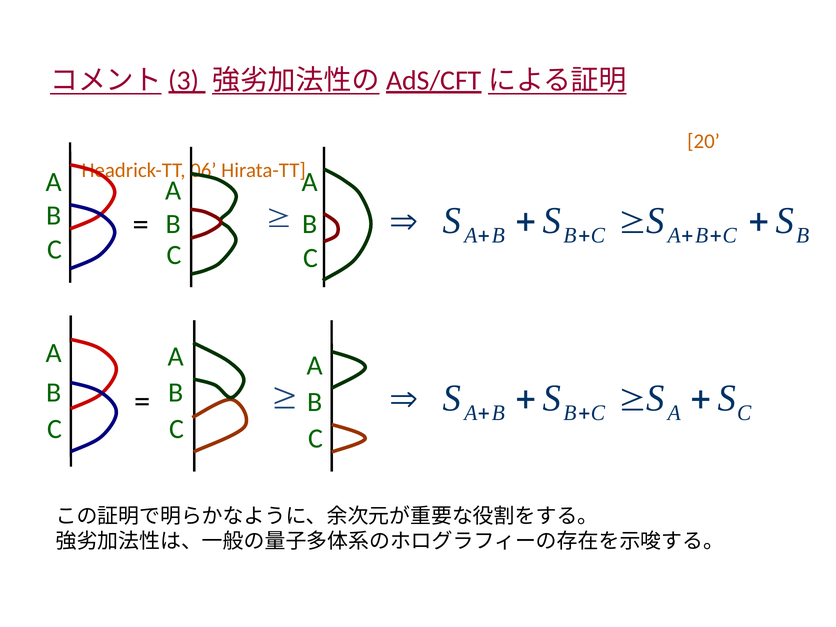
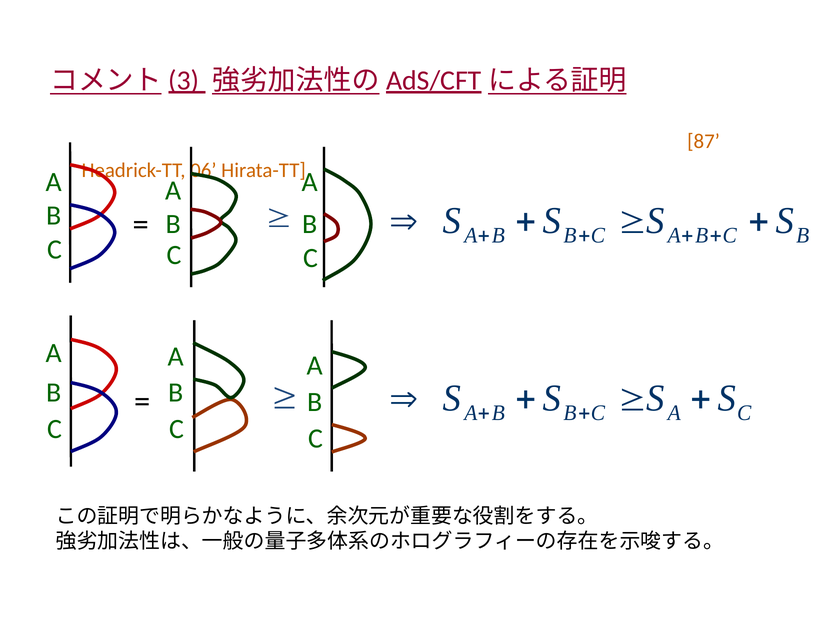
20: 20 -> 87
